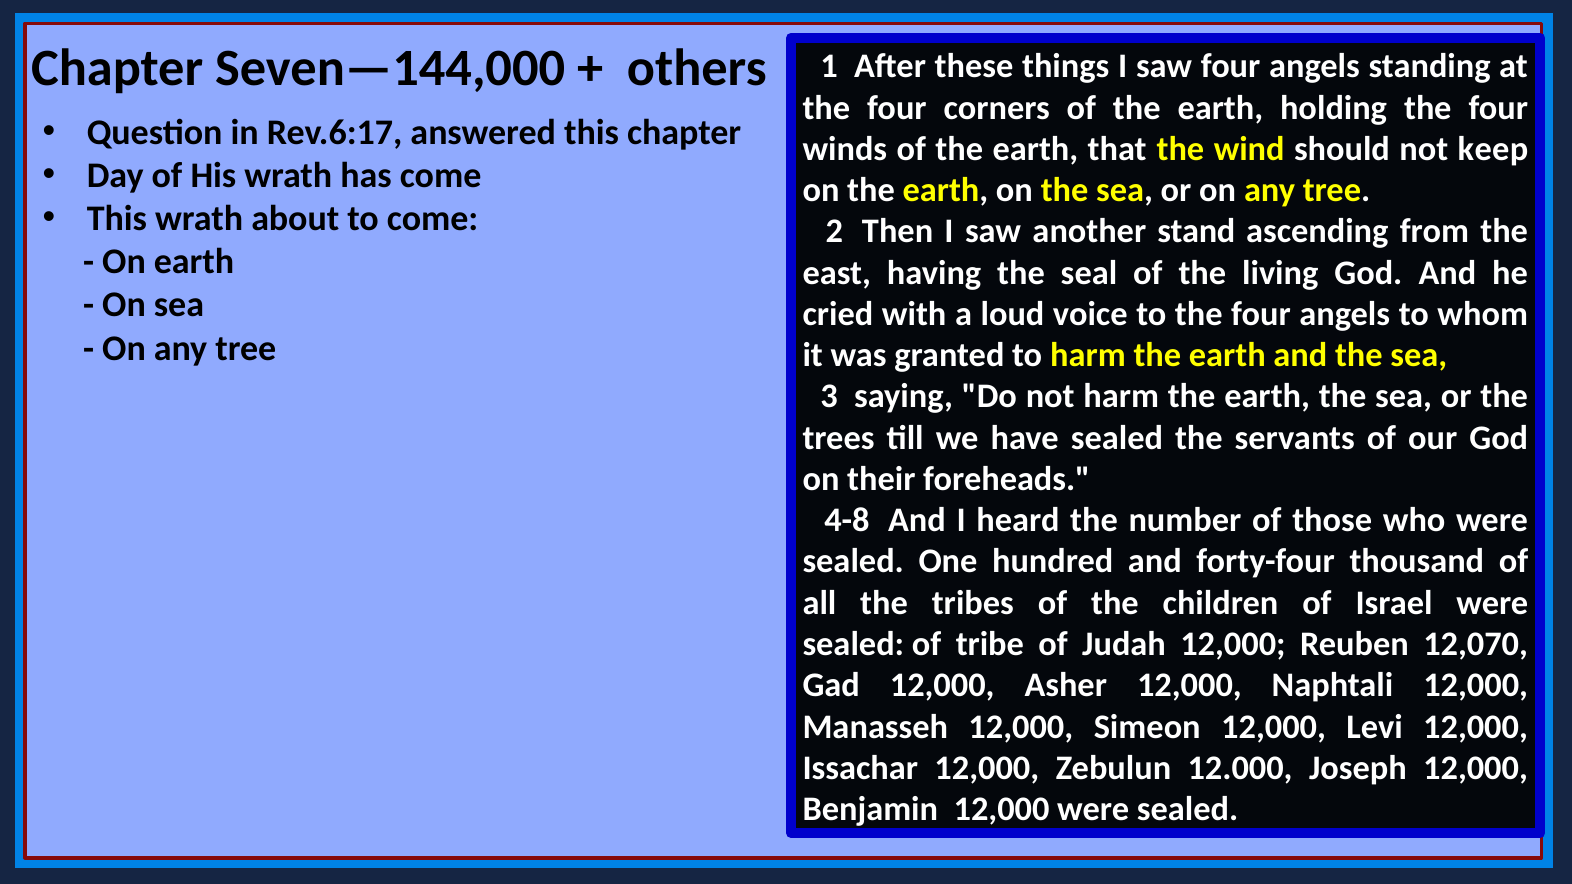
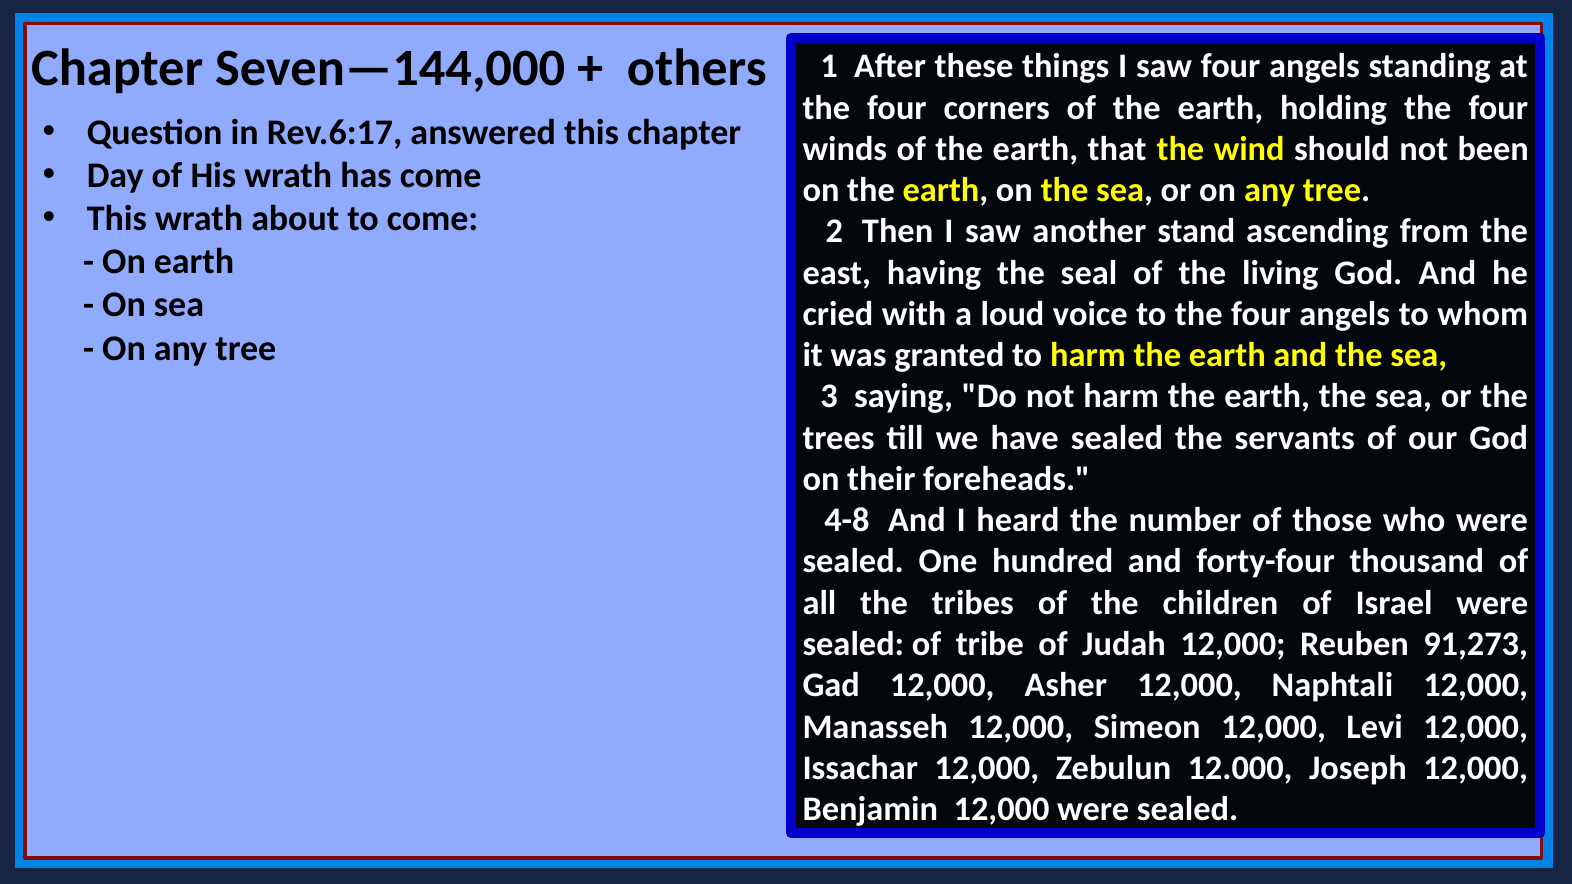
keep: keep -> been
12,070: 12,070 -> 91,273
